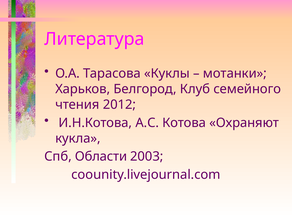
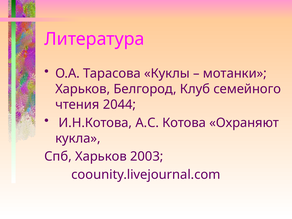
2012: 2012 -> 2044
Спб Области: Области -> Харьков
